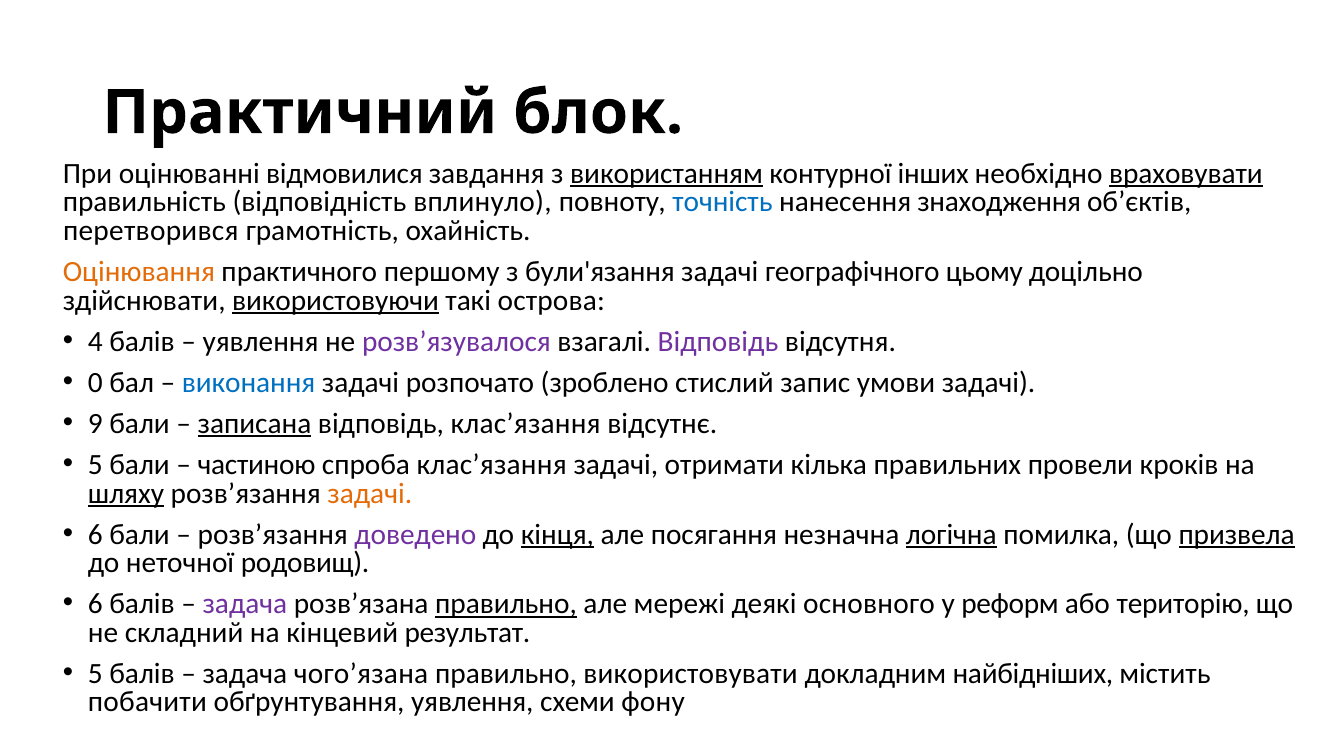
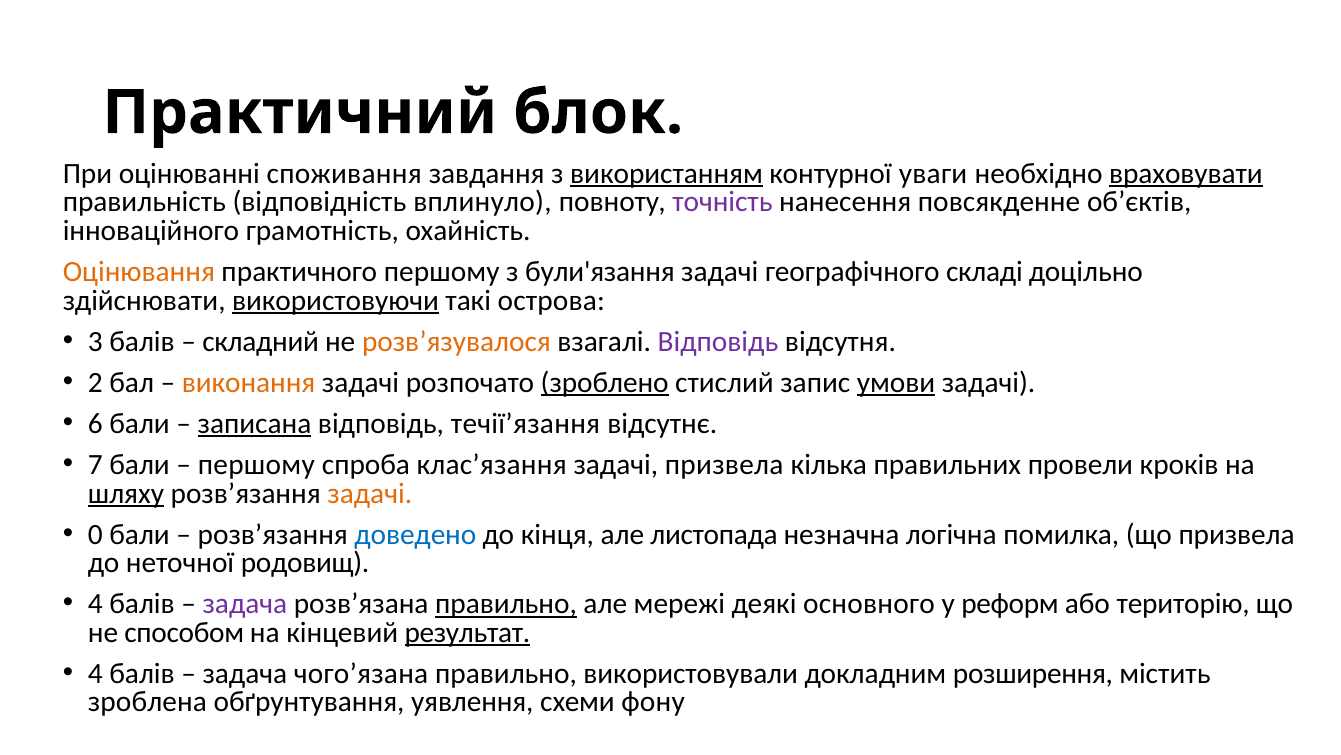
відмовилися: відмовилися -> споживання
інших: інших -> уваги
точність colour: blue -> purple
знаходження: знаходження -> повсякденне
перетворився: перетворився -> інноваційного
цьому: цьому -> складі
4: 4 -> 3
уявлення at (261, 341): уявлення -> складний
розв’язувалося colour: purple -> orange
0: 0 -> 2
виконання colour: blue -> orange
зроблено underline: none -> present
умови underline: none -> present
9: 9 -> 6
відповідь клас’язання: клас’язання -> течії’язання
5 at (95, 464): 5 -> 7
частиною at (257, 464): частиною -> першому
задачі отримати: отримати -> призвела
6 at (95, 534): 6 -> 0
доведено colour: purple -> blue
кінця underline: present -> none
посягання: посягання -> листопада
логічна underline: present -> none
призвела at (1237, 534) underline: present -> none
6 at (95, 604): 6 -> 4
складний: складний -> способом
результат underline: none -> present
5 at (95, 673): 5 -> 4
використовувати: використовувати -> використовували
найбідніших: найбідніших -> розширення
побачити: побачити -> зроблена
